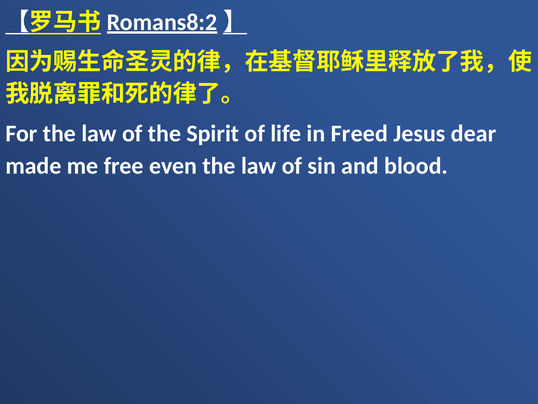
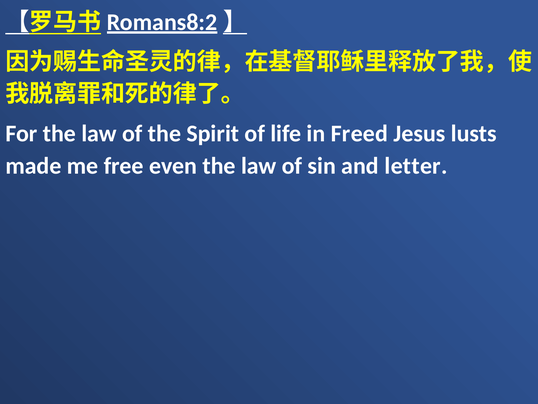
dear: dear -> lusts
blood: blood -> letter
